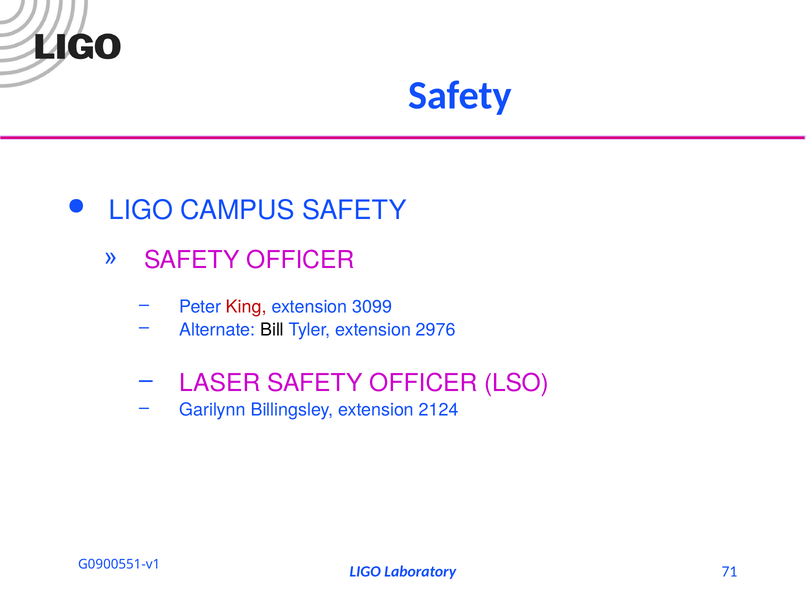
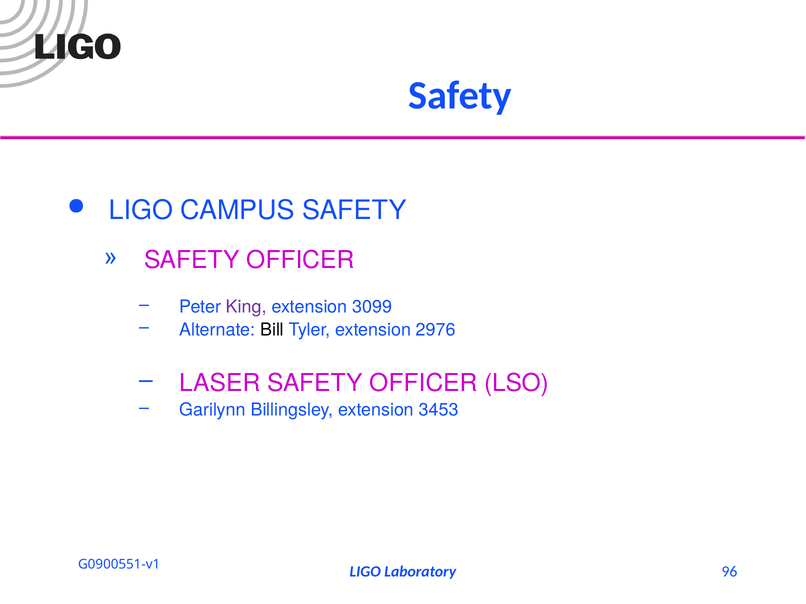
King colour: red -> purple
2124: 2124 -> 3453
71: 71 -> 96
